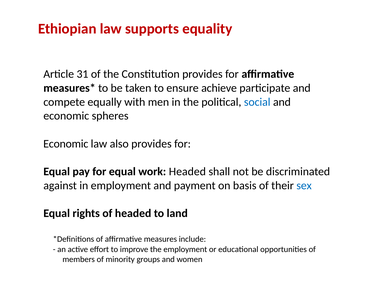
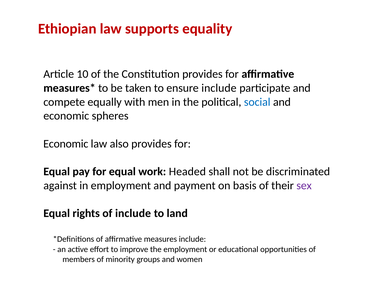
31: 31 -> 10
ensure achieve: achieve -> include
sex colour: blue -> purple
of headed: headed -> include
